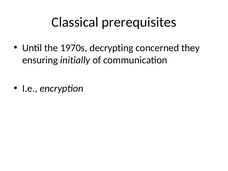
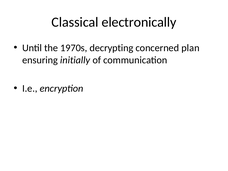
prerequisites: prerequisites -> electronically
they: they -> plan
